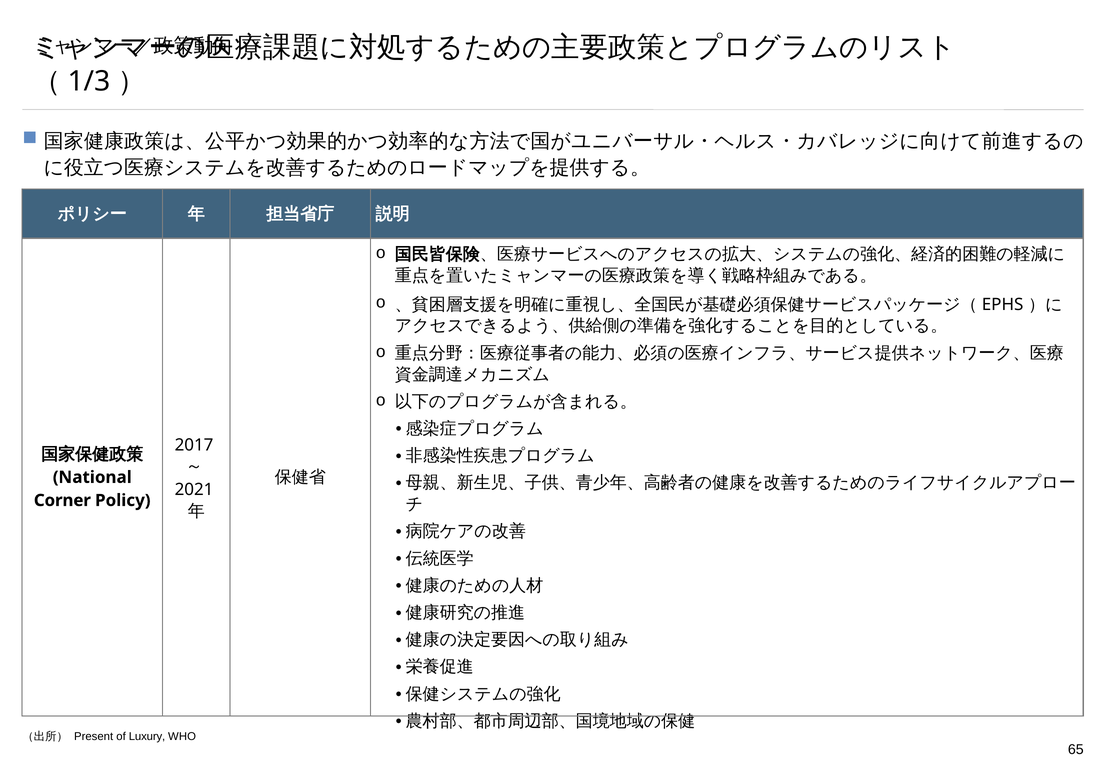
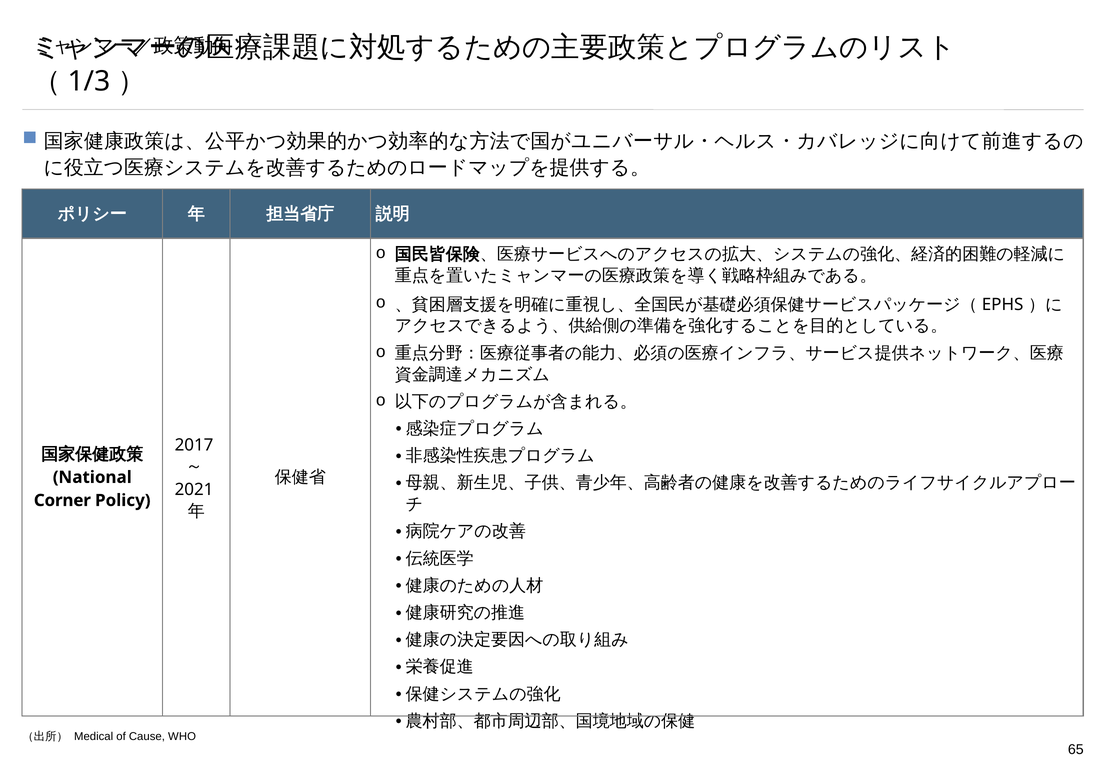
Present: Present -> Medical
Luxury: Luxury -> Cause
